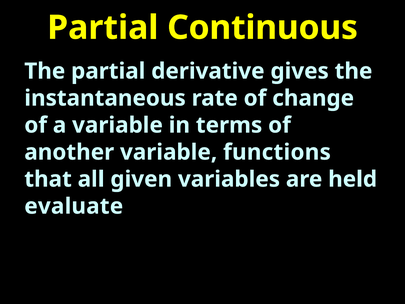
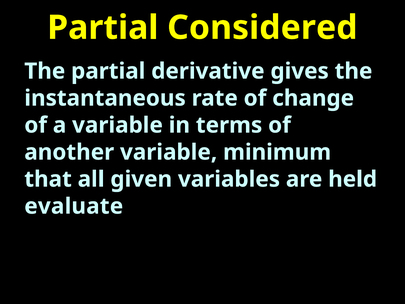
Continuous: Continuous -> Considered
functions: functions -> minimum
